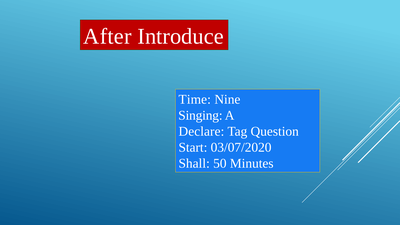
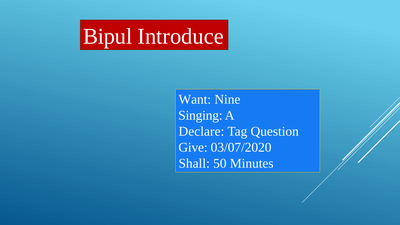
After: After -> Bipul
Time: Time -> Want
Start: Start -> Give
